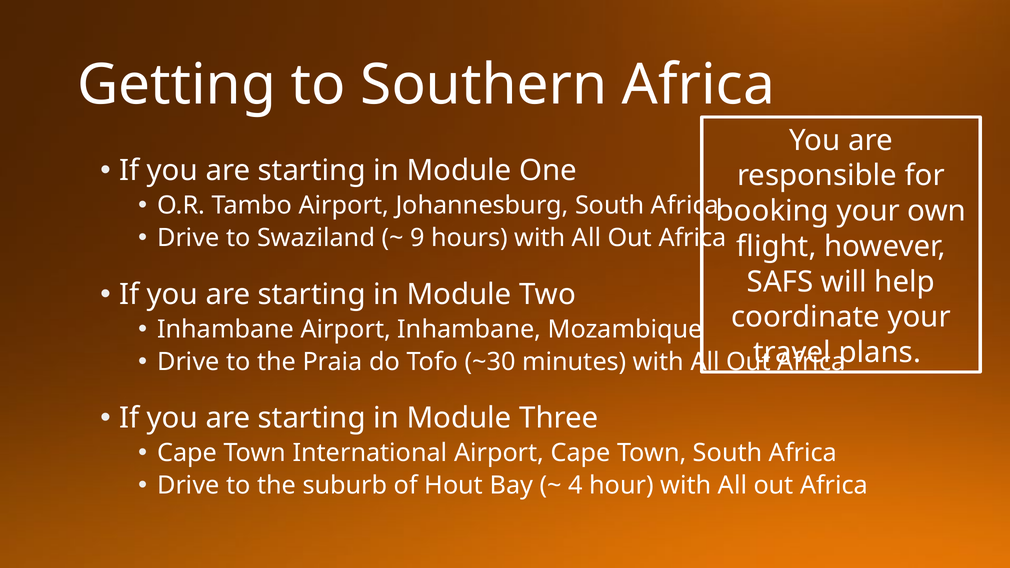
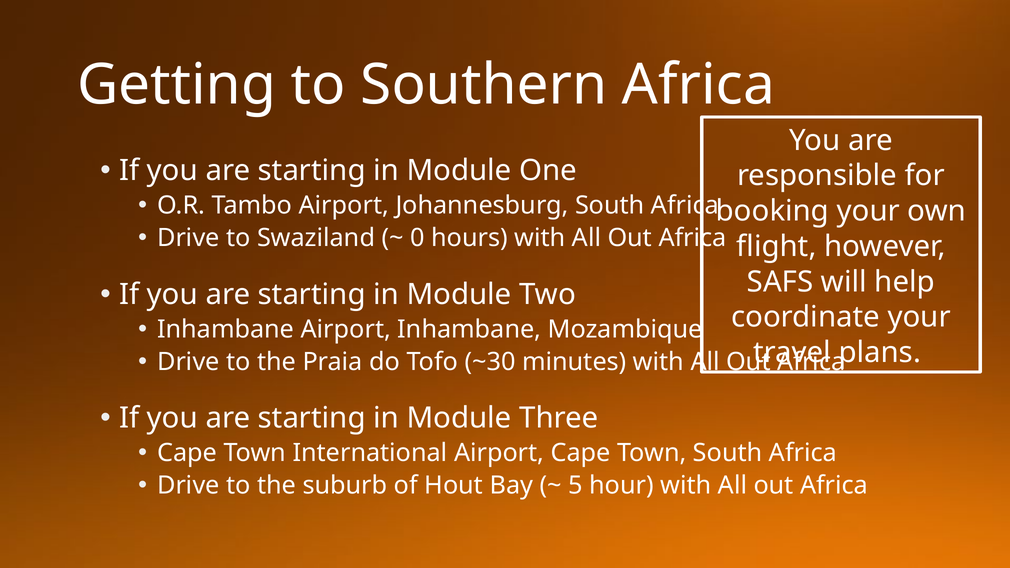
9: 9 -> 0
4: 4 -> 5
